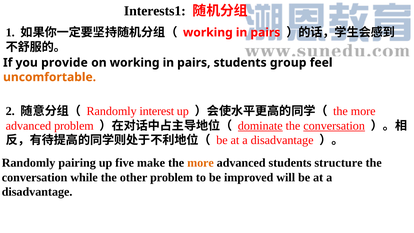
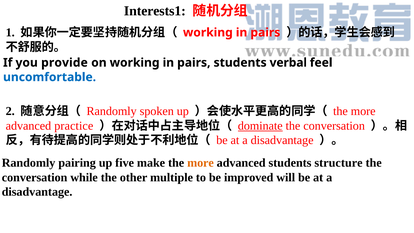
group: group -> verbal
uncomfortable colour: orange -> blue
interest: interest -> spoken
advanced problem: problem -> practice
conversation at (334, 126) underline: present -> none
other problem: problem -> multiple
